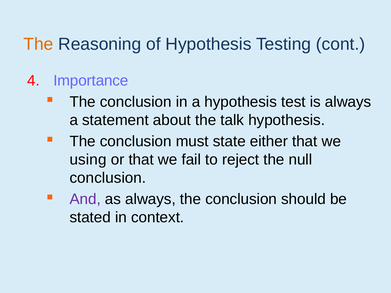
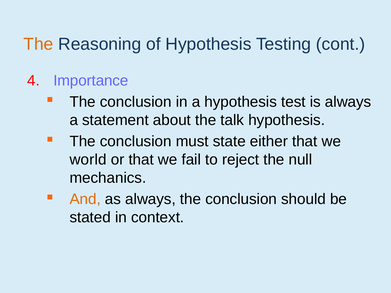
using: using -> world
conclusion at (108, 178): conclusion -> mechanics
And colour: purple -> orange
